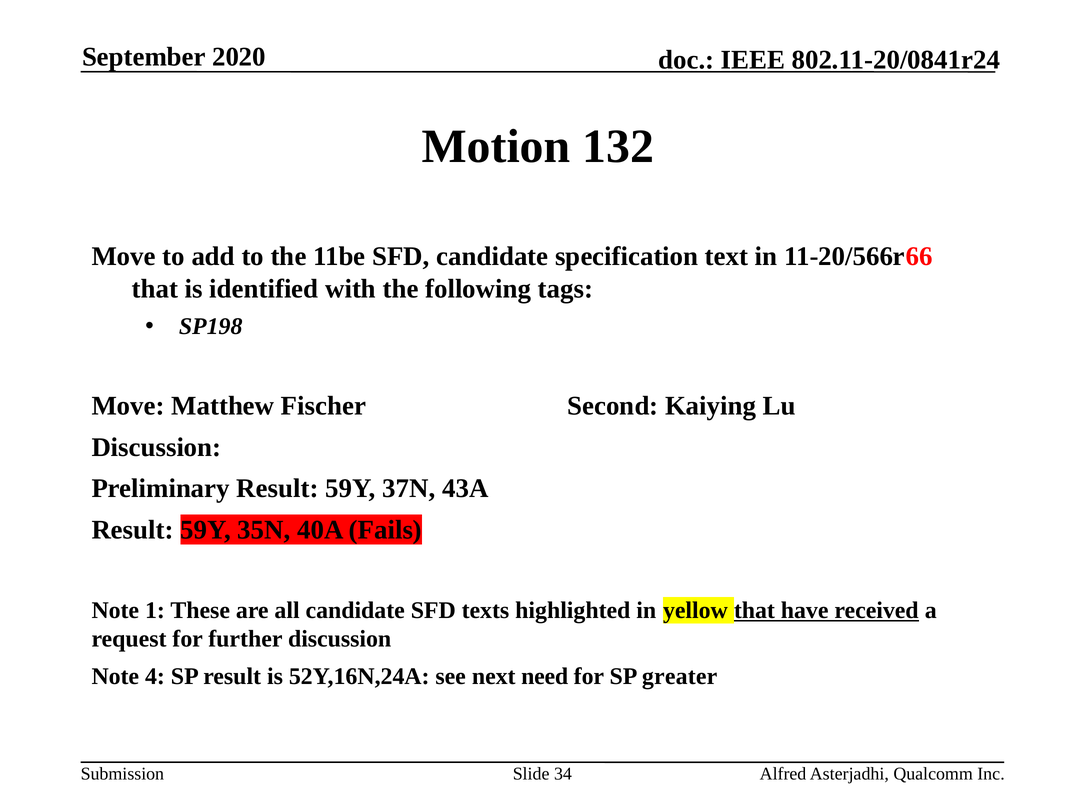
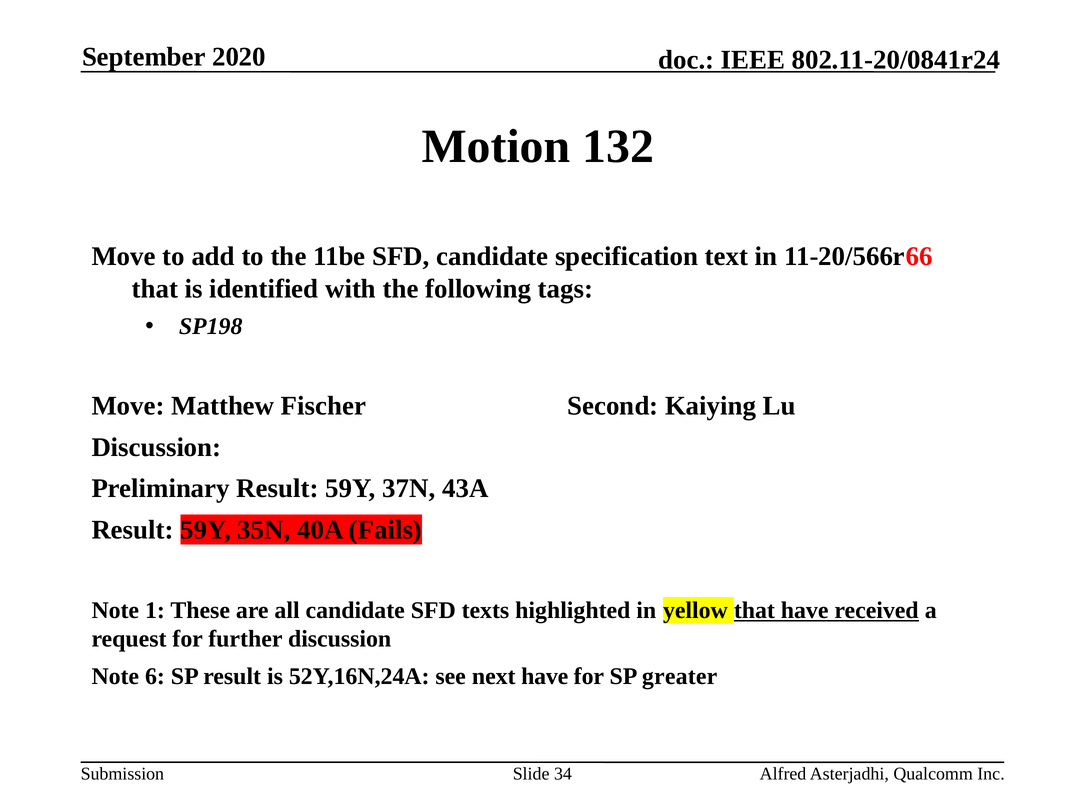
4: 4 -> 6
next need: need -> have
